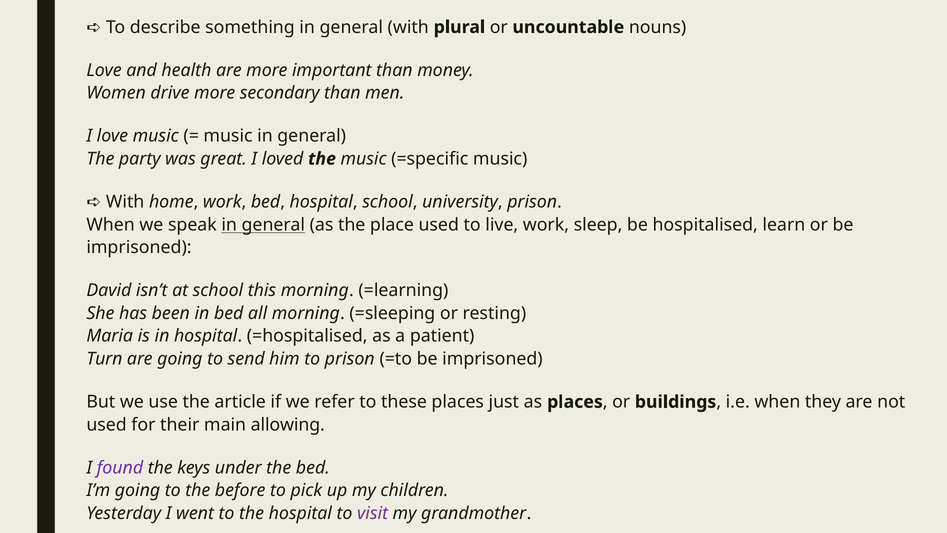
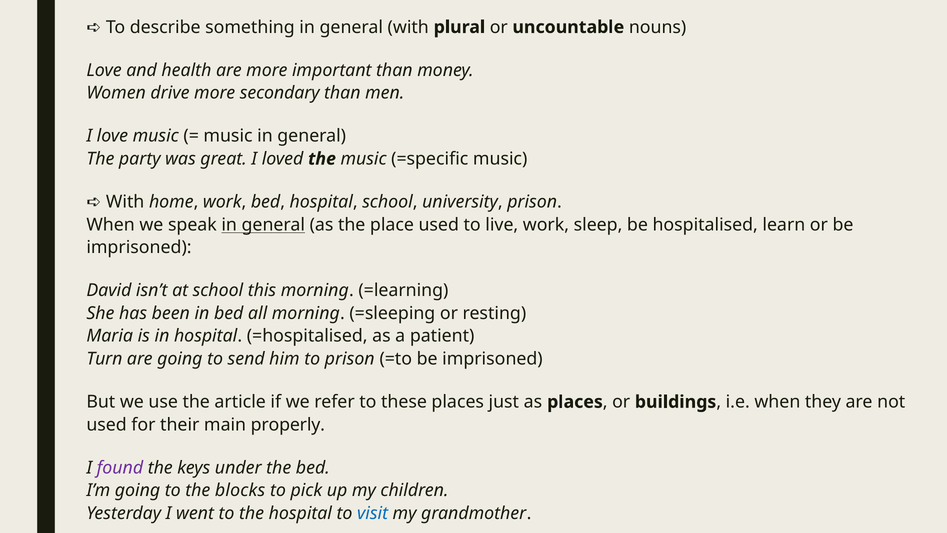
allowing: allowing -> properly
before: before -> blocks
visit colour: purple -> blue
